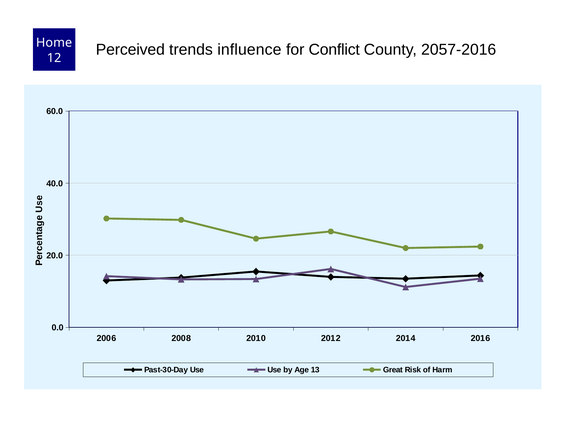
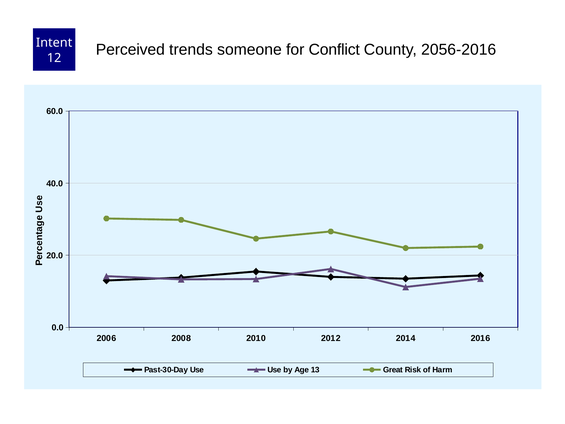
Home: Home -> Intent
influence: influence -> someone
2057-2016: 2057-2016 -> 2056-2016
